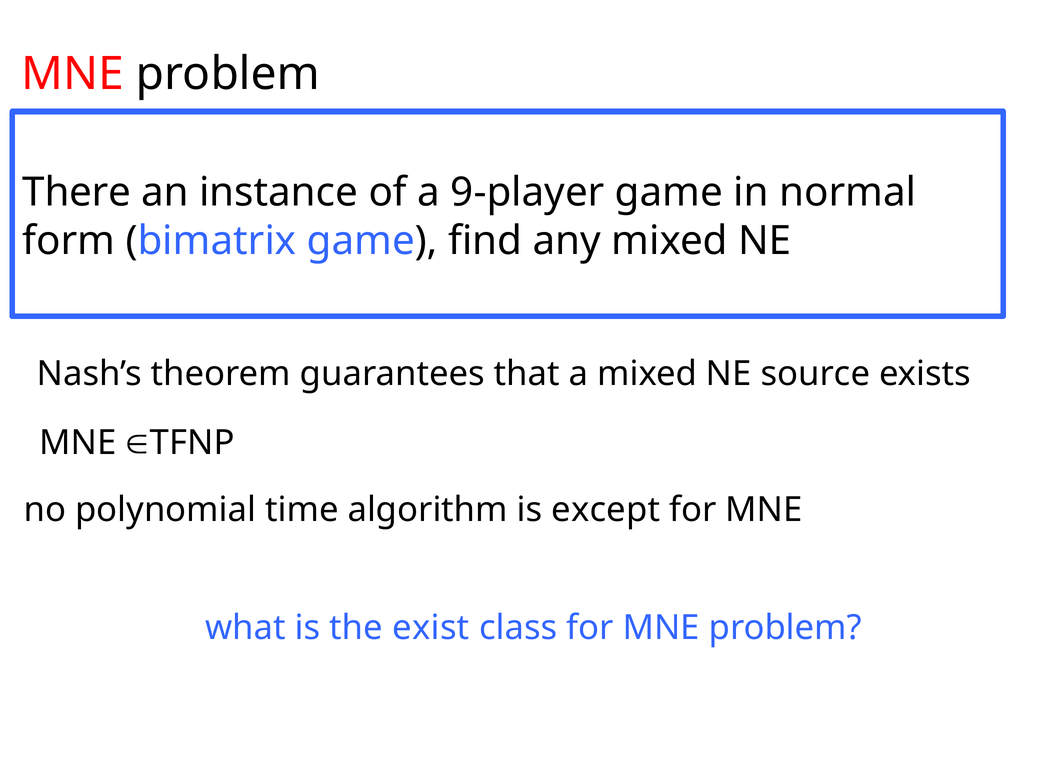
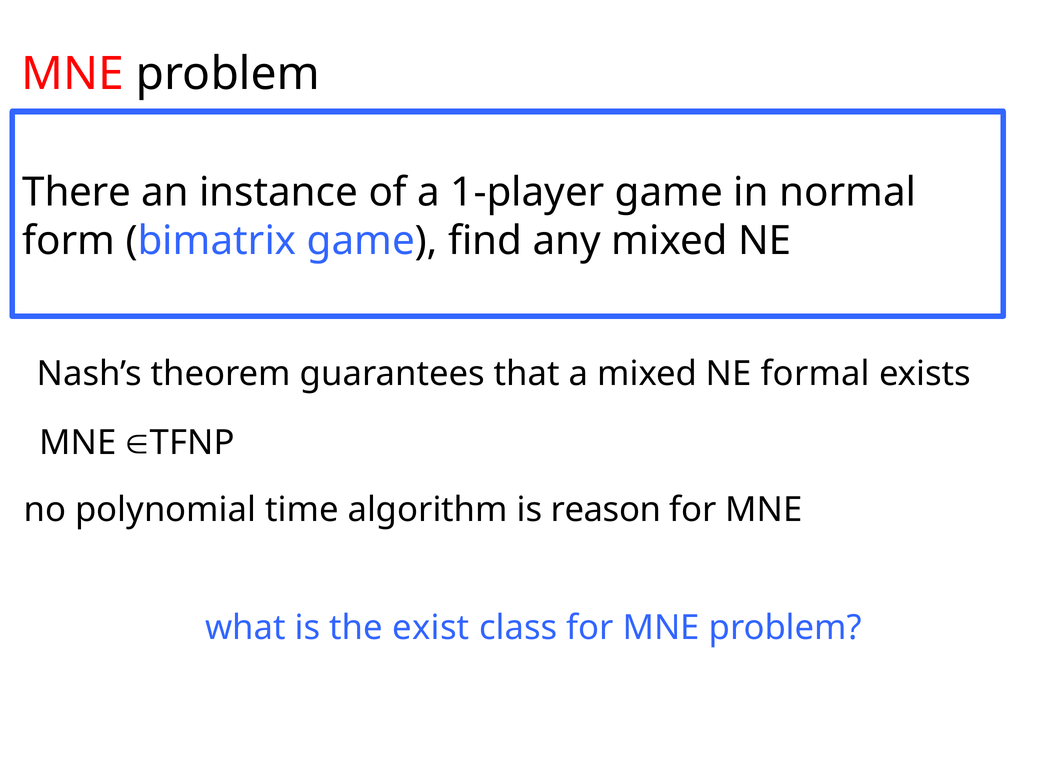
9-player: 9-player -> 1-player
source: source -> formal
except: except -> reason
